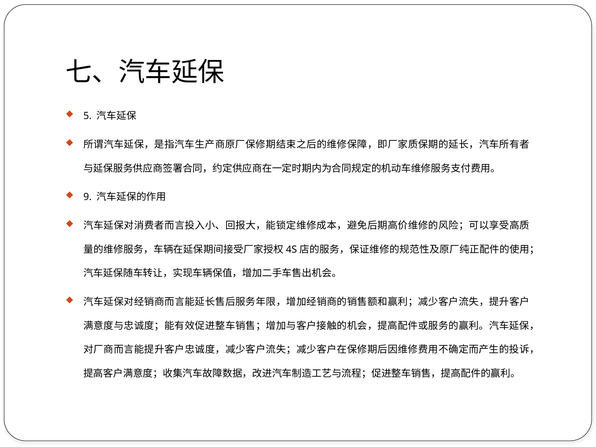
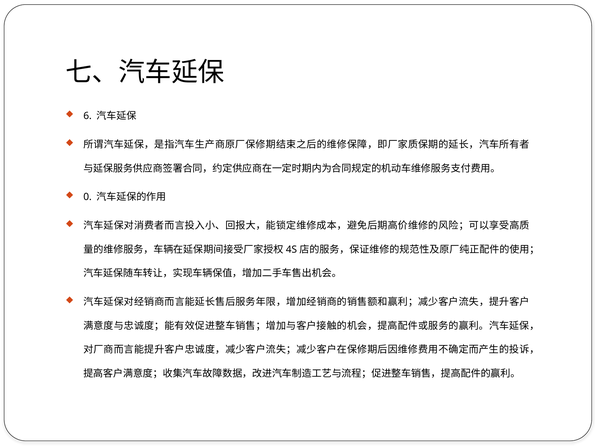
5: 5 -> 6
9: 9 -> 0
